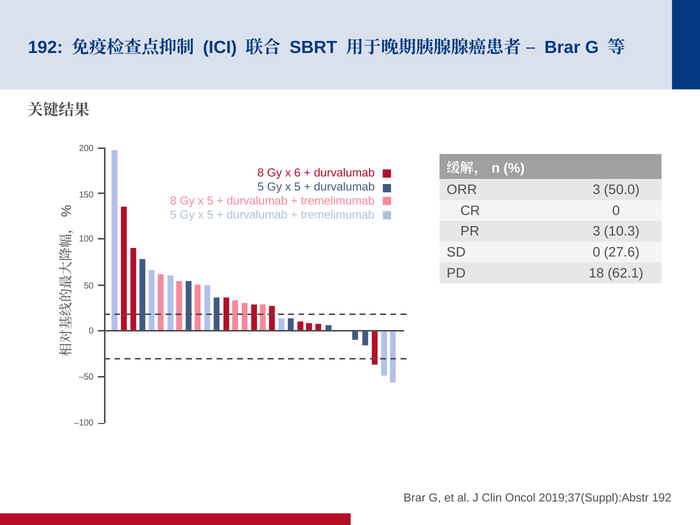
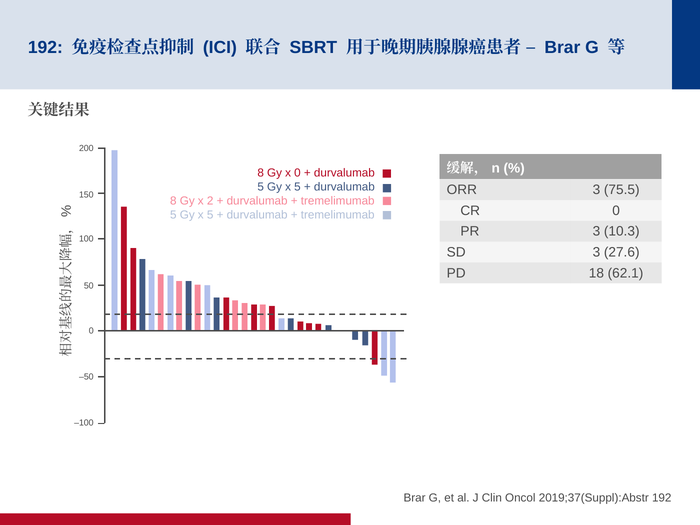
x 6: 6 -> 0
50.0: 50.0 -> 75.5
8 Gy x 5: 5 -> 2
SD 0: 0 -> 3
